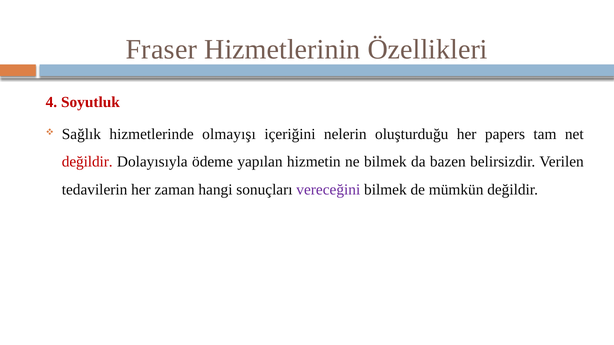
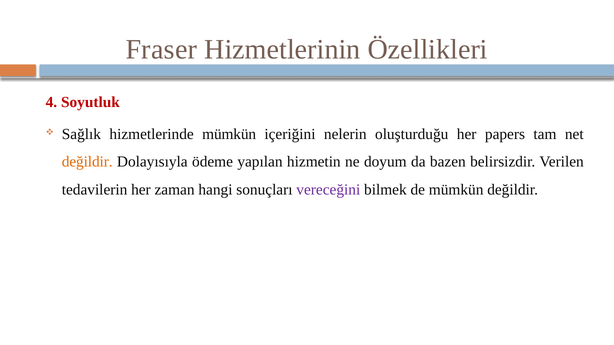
hizmetlerinde olmayışı: olmayışı -> mümkün
değildir at (87, 162) colour: red -> orange
ne bilmek: bilmek -> doyum
